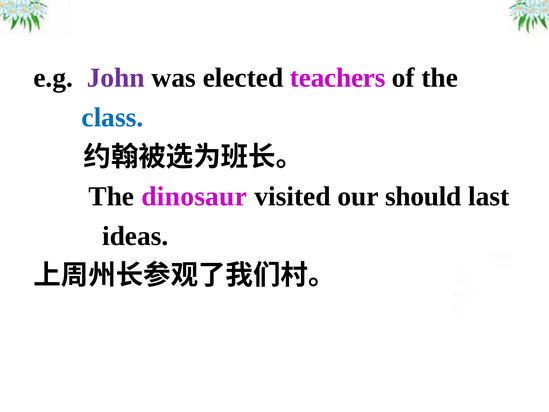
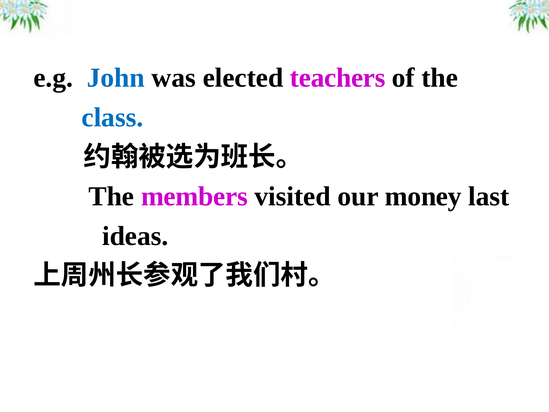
John colour: purple -> blue
dinosaur: dinosaur -> members
should: should -> money
